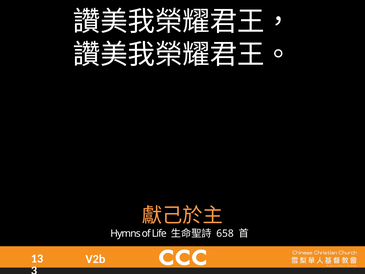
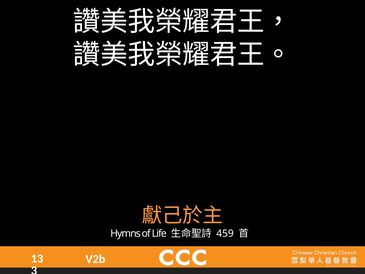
658: 658 -> 459
